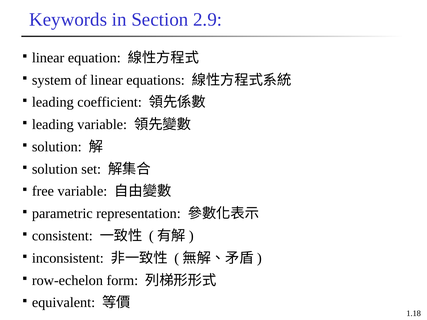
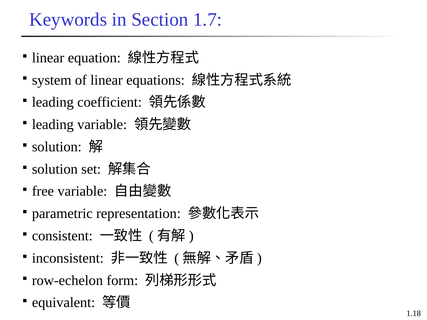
2.9: 2.9 -> 1.7
